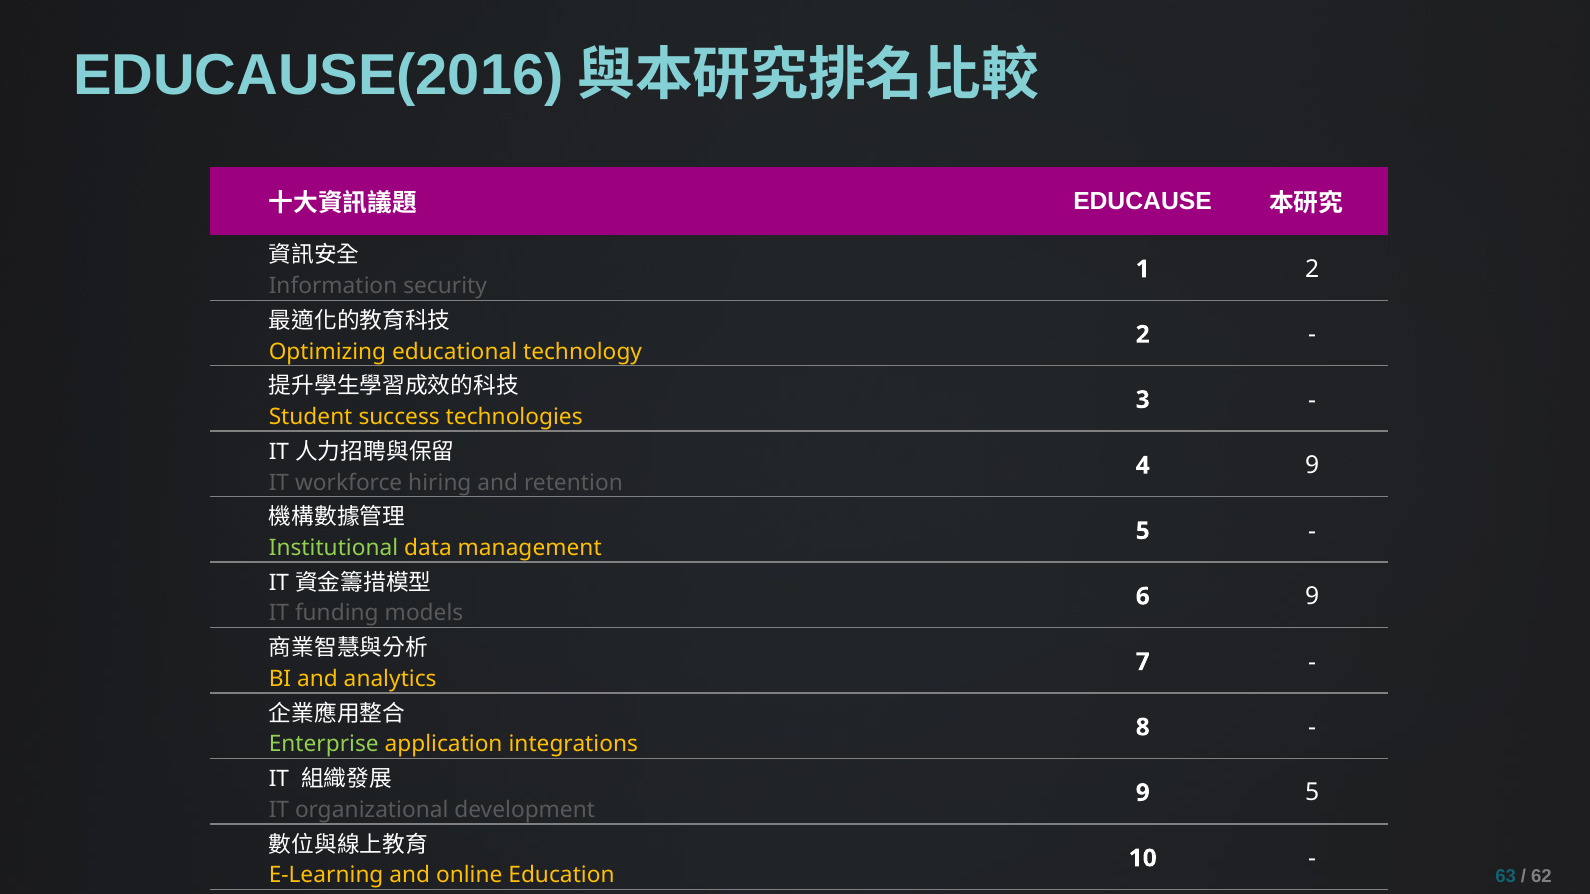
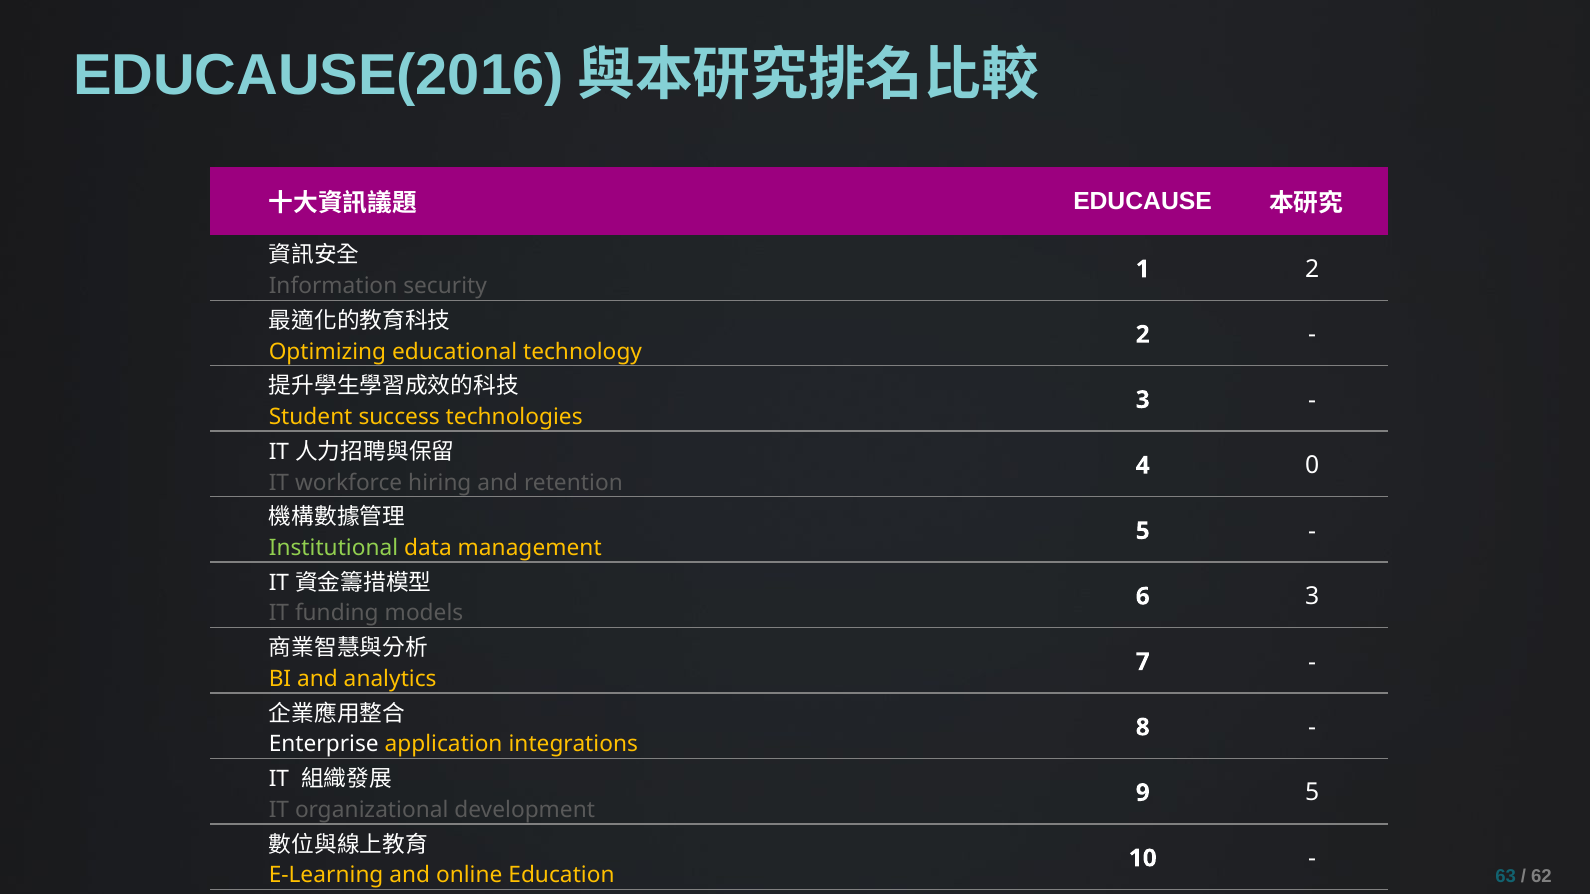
4 9: 9 -> 0
6 9: 9 -> 3
Enterprise colour: light green -> white
